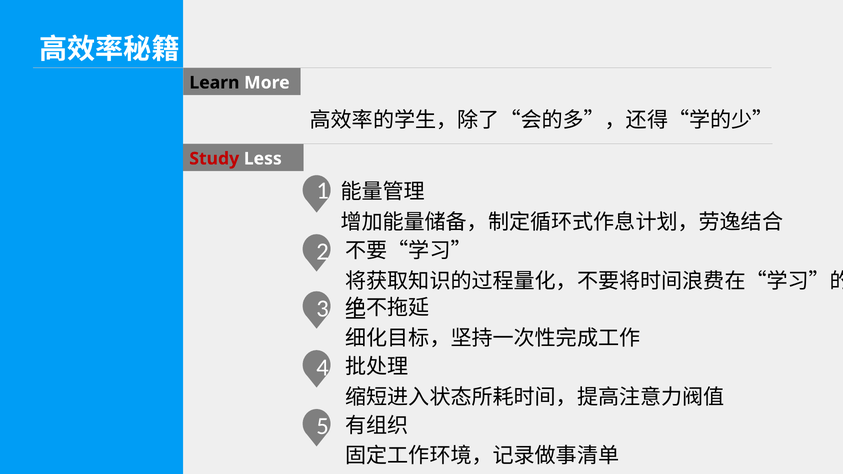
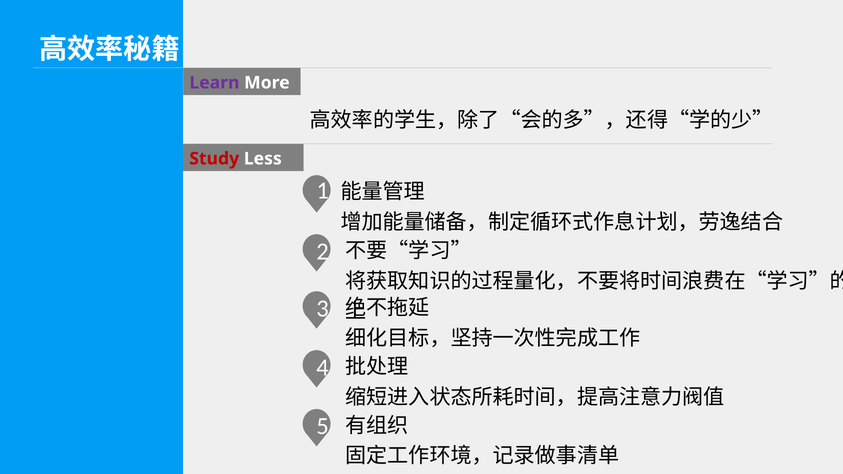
Learn colour: black -> purple
